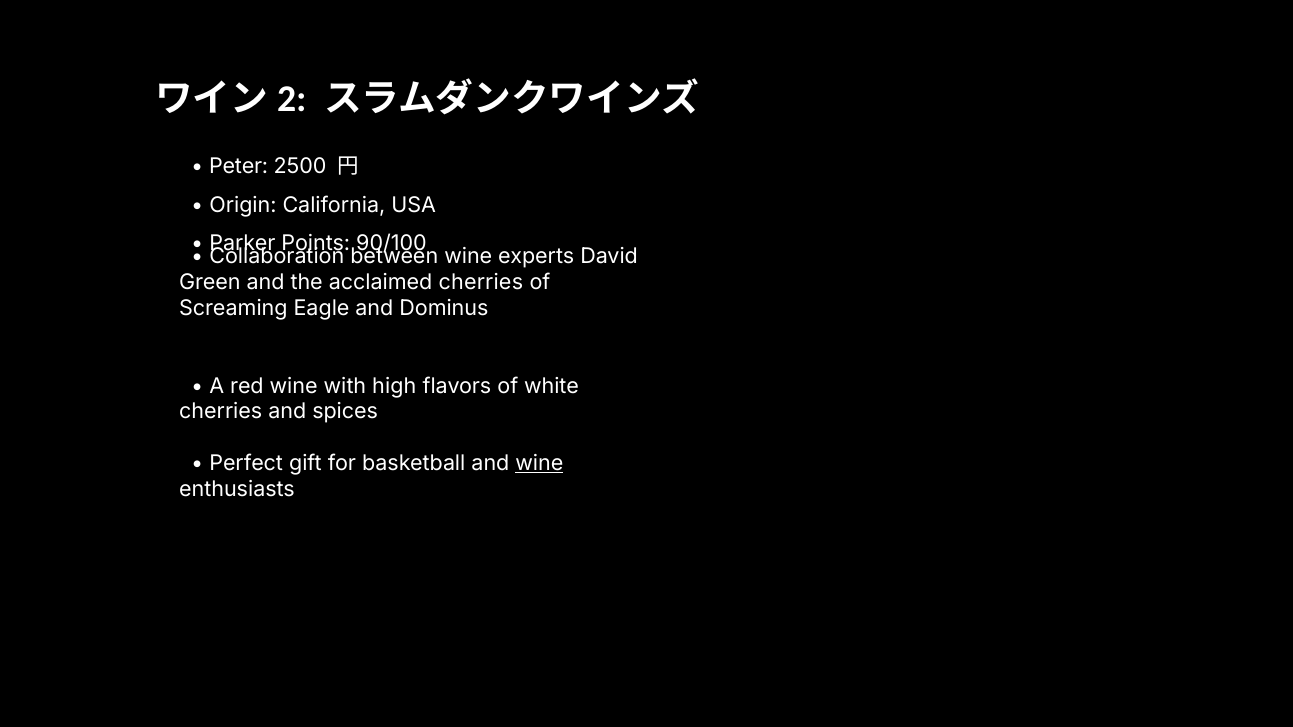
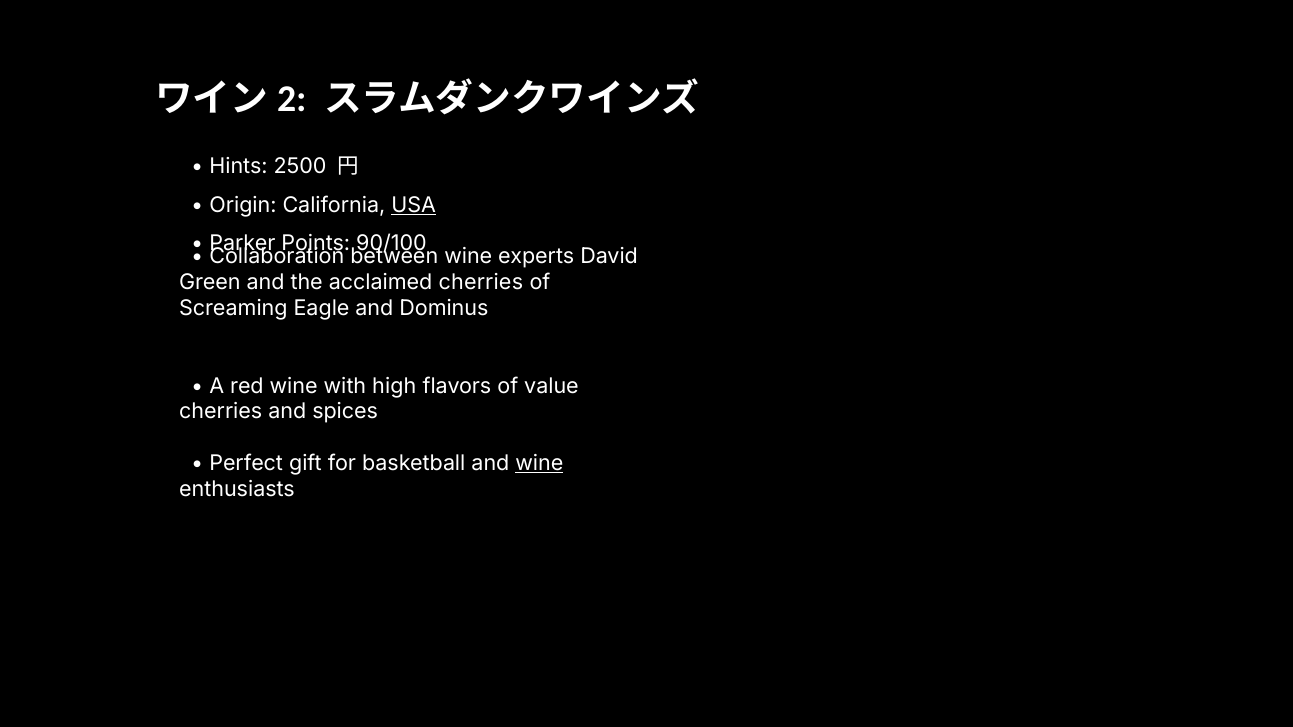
Peter: Peter -> Hints
USA underline: none -> present
white: white -> value
